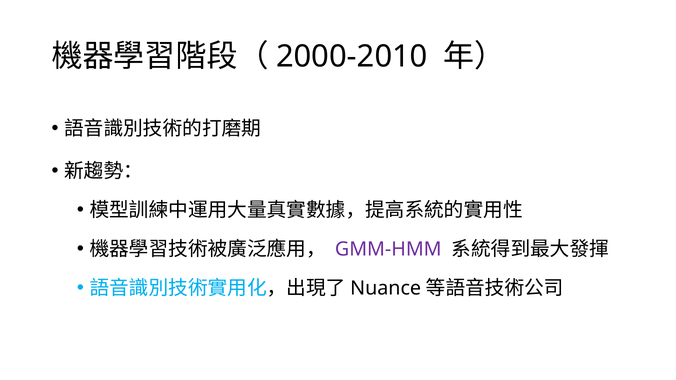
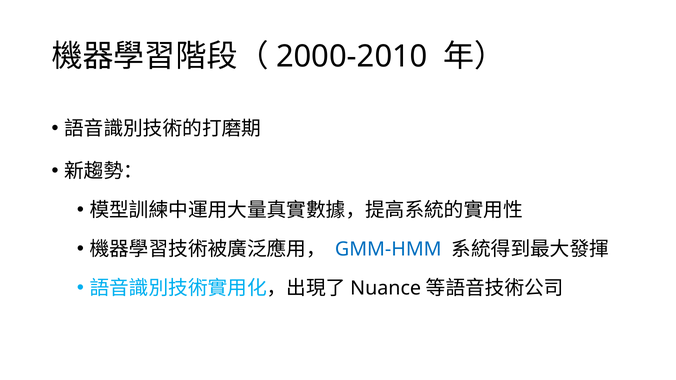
GMM-HMM colour: purple -> blue
